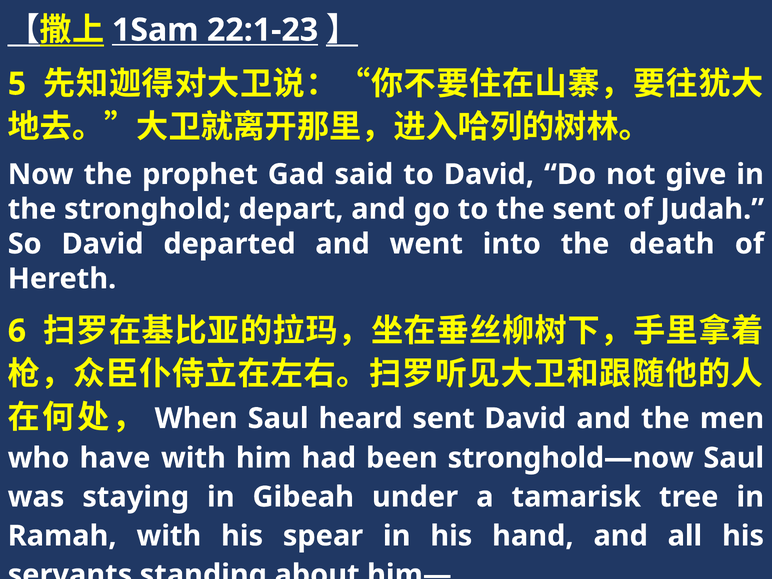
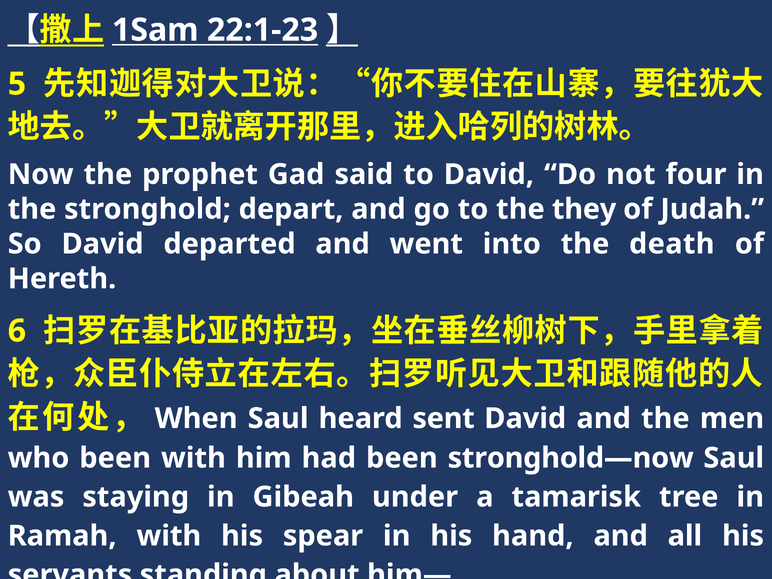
give: give -> four
the sent: sent -> they
who have: have -> been
